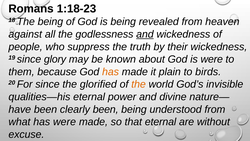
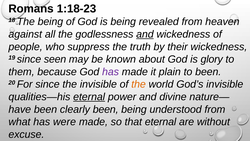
glory: glory -> seen
is were: were -> glory
has at (111, 72) colour: orange -> purple
to birds: birds -> been
the glorified: glorified -> invisible
eternal at (89, 97) underline: none -> present
